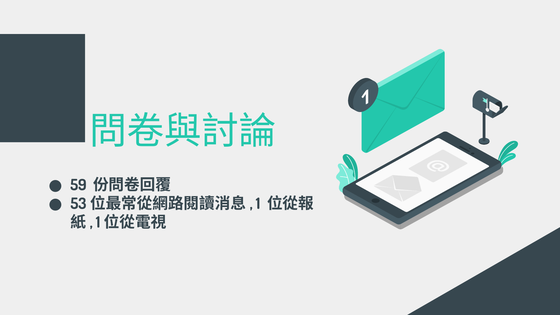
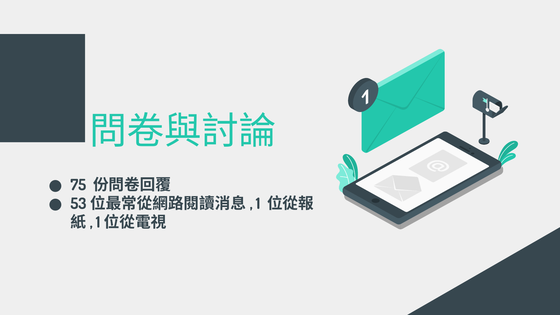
59: 59 -> 75
